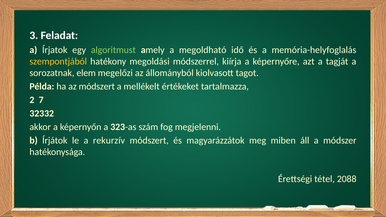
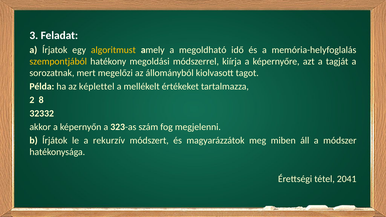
algoritmust colour: light green -> yellow
elem: elem -> mert
az módszert: módszert -> képlettel
7: 7 -> 8
2088: 2088 -> 2041
